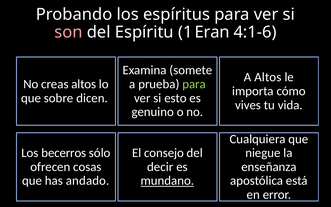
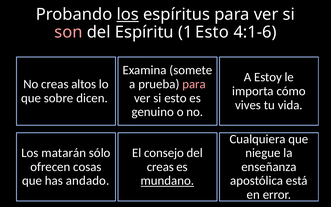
los at (128, 14) underline: none -> present
1 Eran: Eran -> Esto
A Altos: Altos -> Estoy
para at (194, 84) colour: light green -> pink
becerros: becerros -> matarán
decir at (160, 167): decir -> creas
